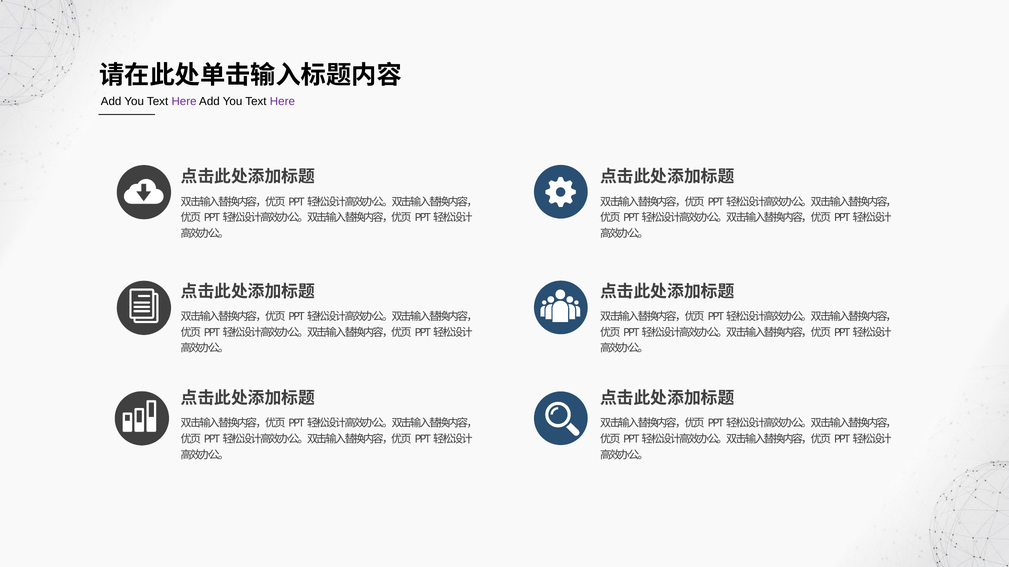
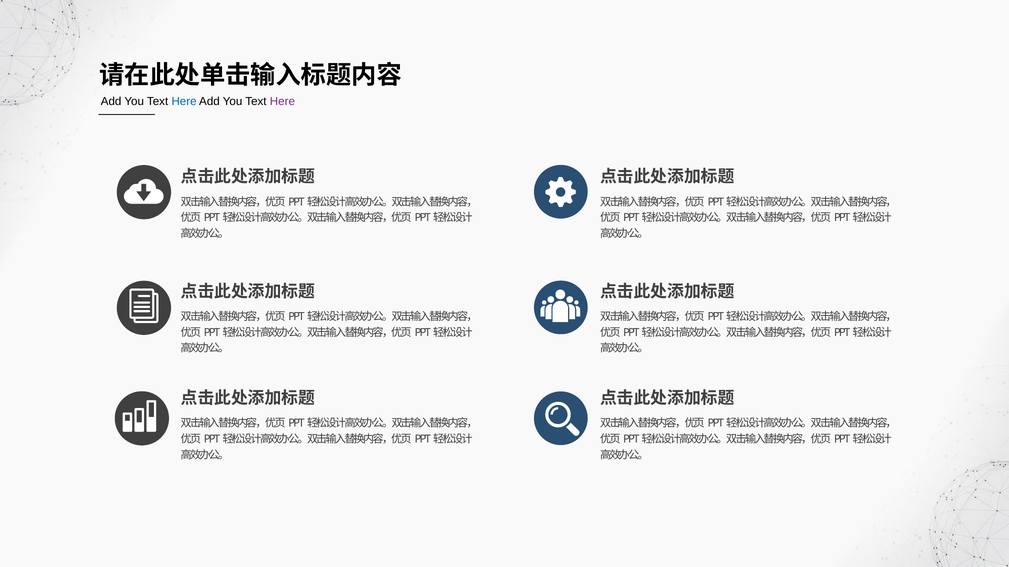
Here at (184, 102) colour: purple -> blue
